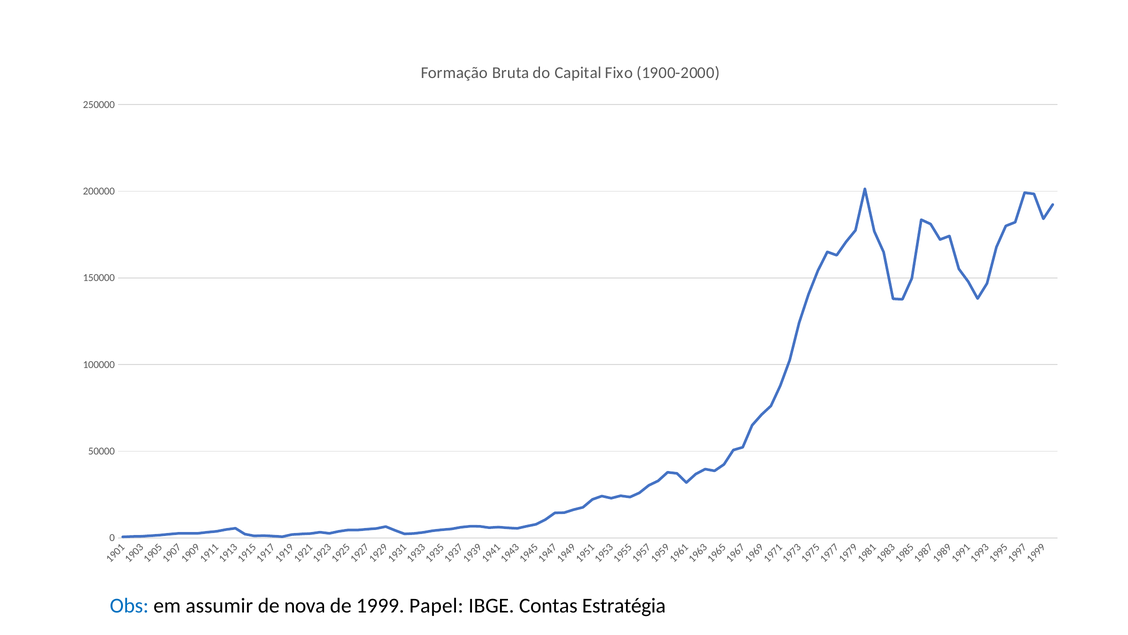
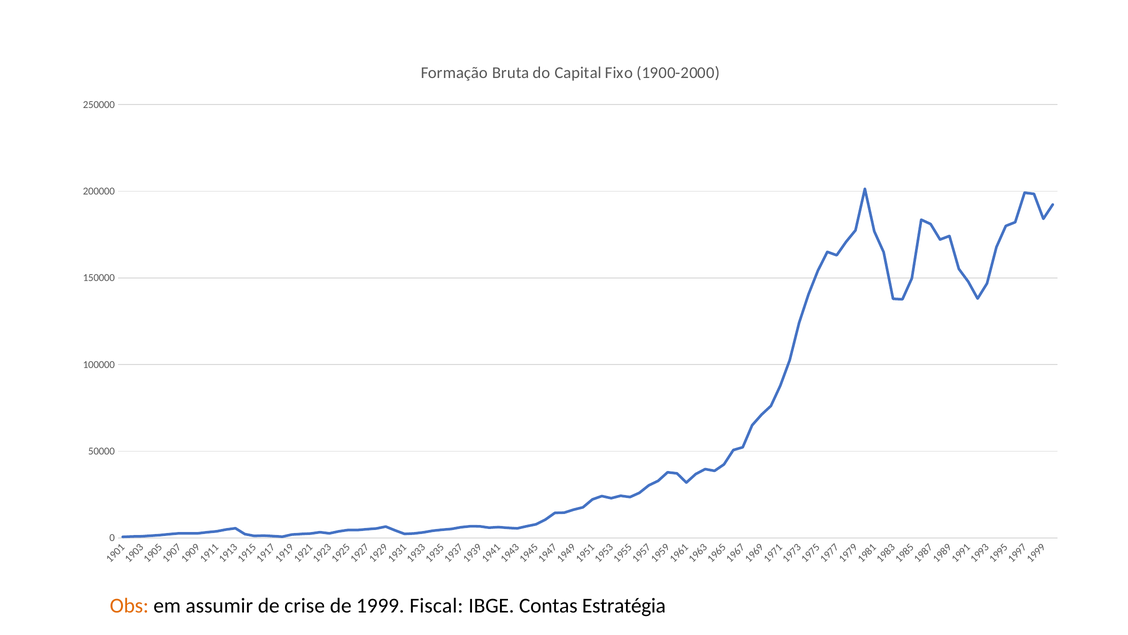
Obs colour: blue -> orange
nova: nova -> crise
Papel: Papel -> Fiscal
